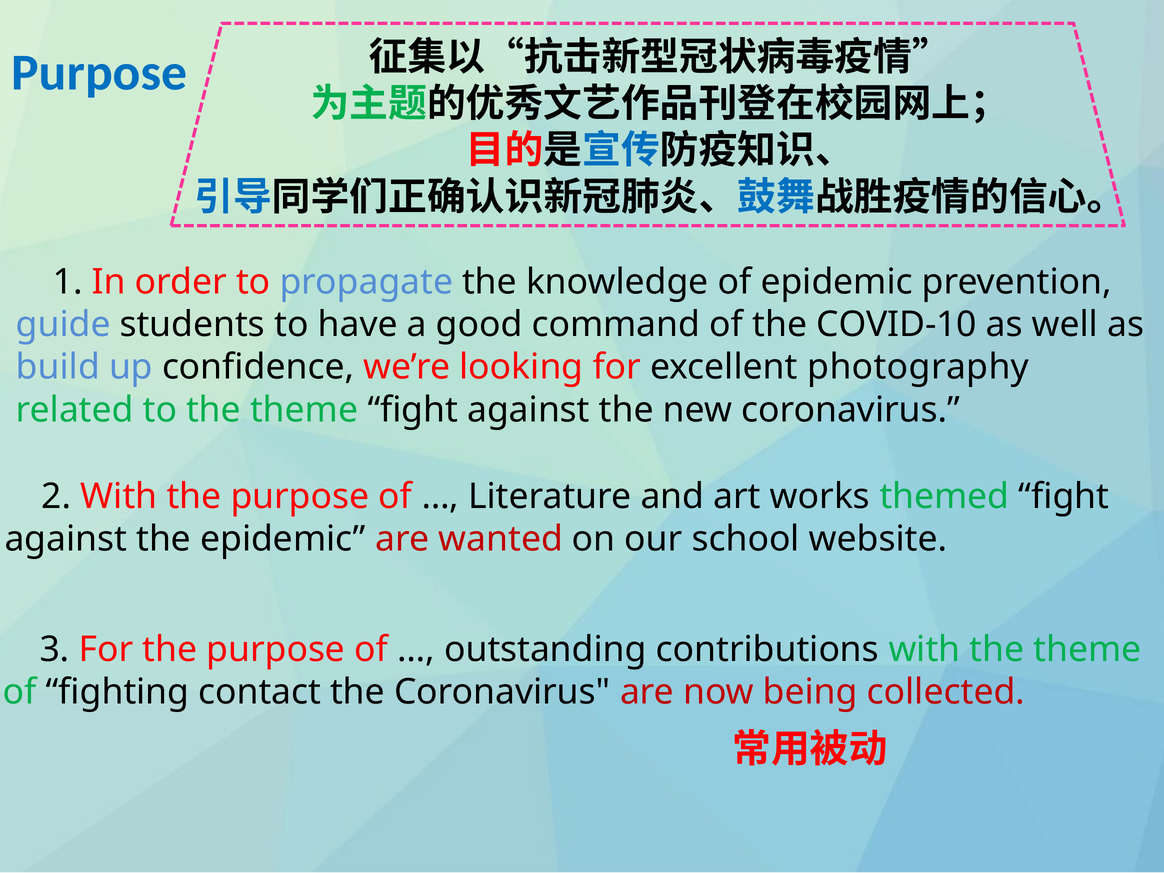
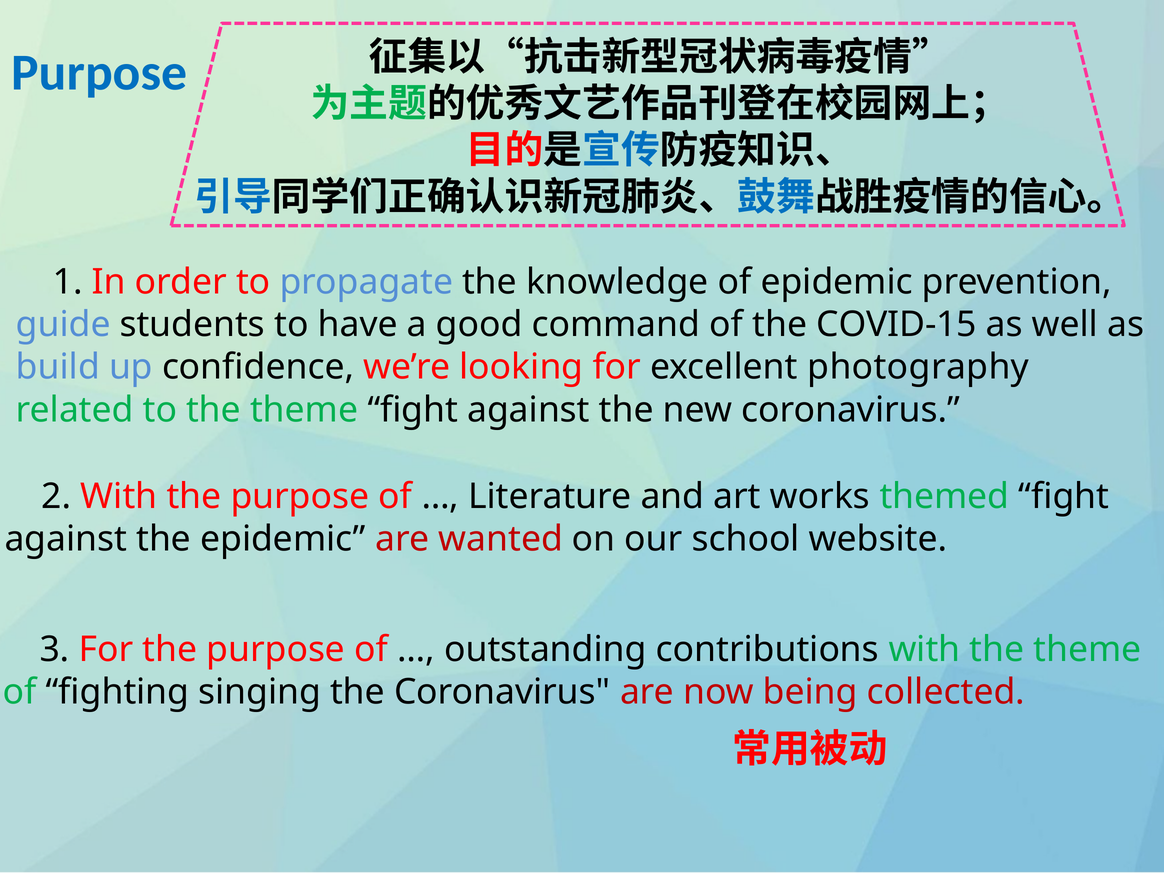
COVID-10: COVID-10 -> COVID-15
contact: contact -> singing
